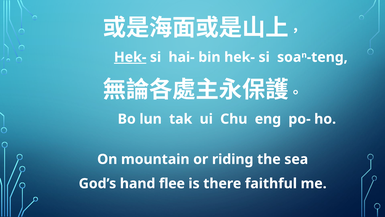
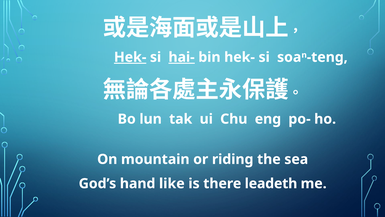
hai- underline: none -> present
flee: flee -> like
faithful: faithful -> leadeth
